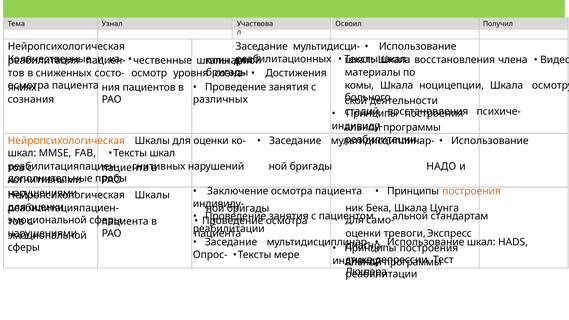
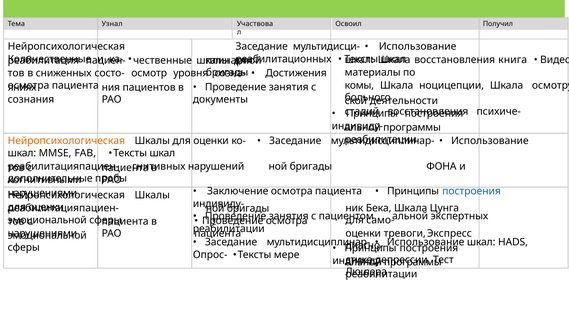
члена: члена -> книга
различных: различных -> документы
НАДО: НАДО -> ФОНА
построения at (472, 191) colour: orange -> blue
стандартам: стандартам -> экспертных
